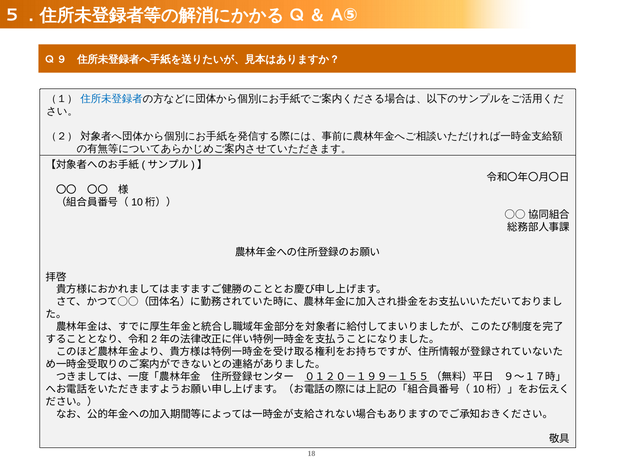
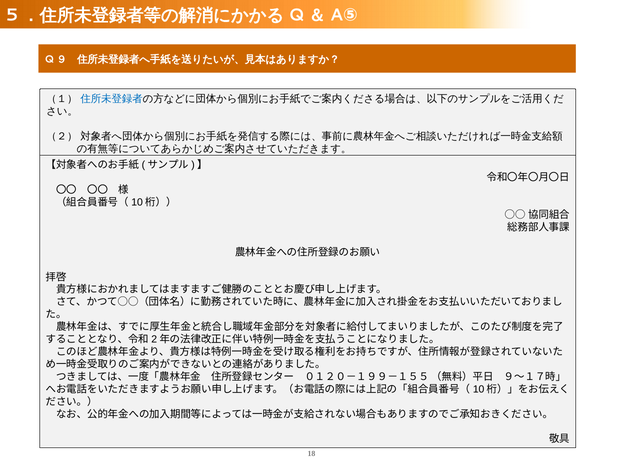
０１２０－１９９－１５５ underline: present -> none
